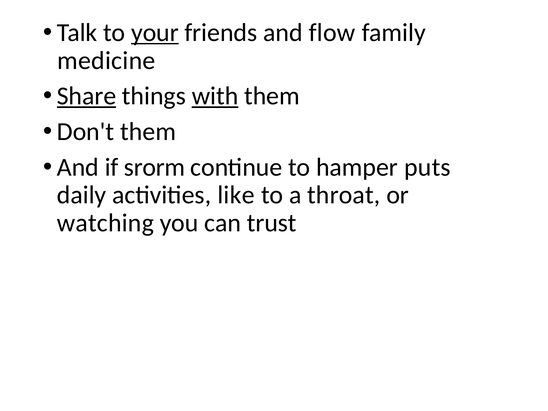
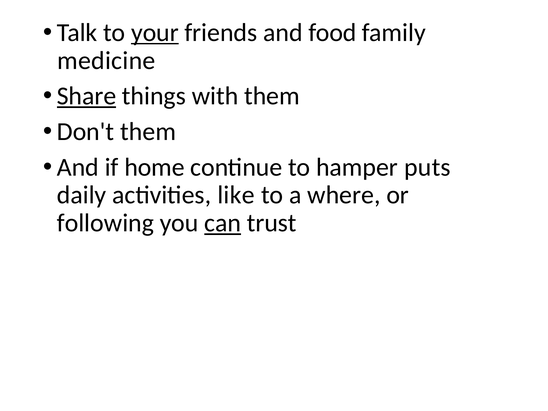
flow: flow -> food
with underline: present -> none
srorm: srorm -> home
throat: throat -> where
watching: watching -> following
can underline: none -> present
